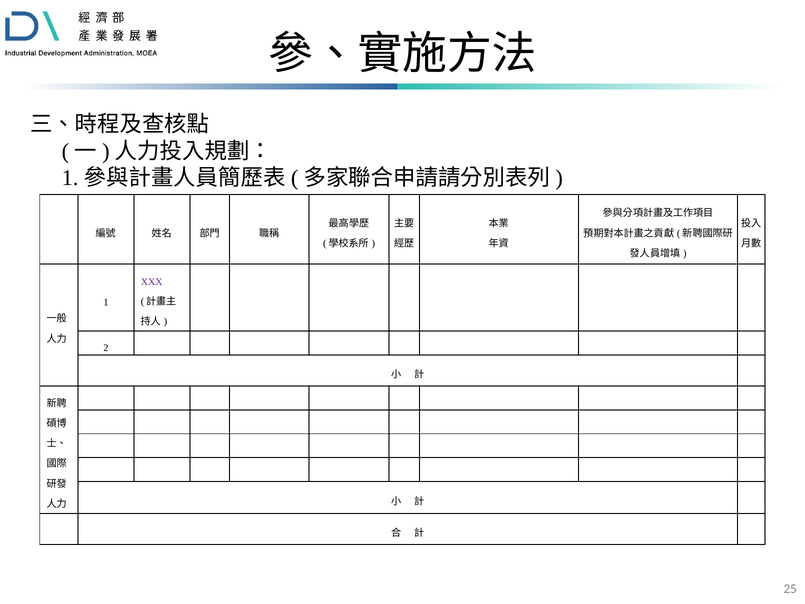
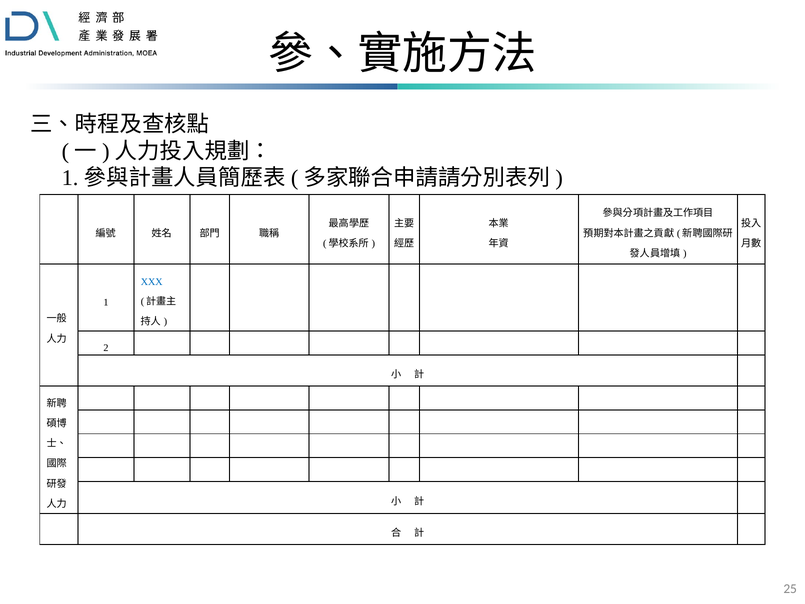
XXX colour: purple -> blue
